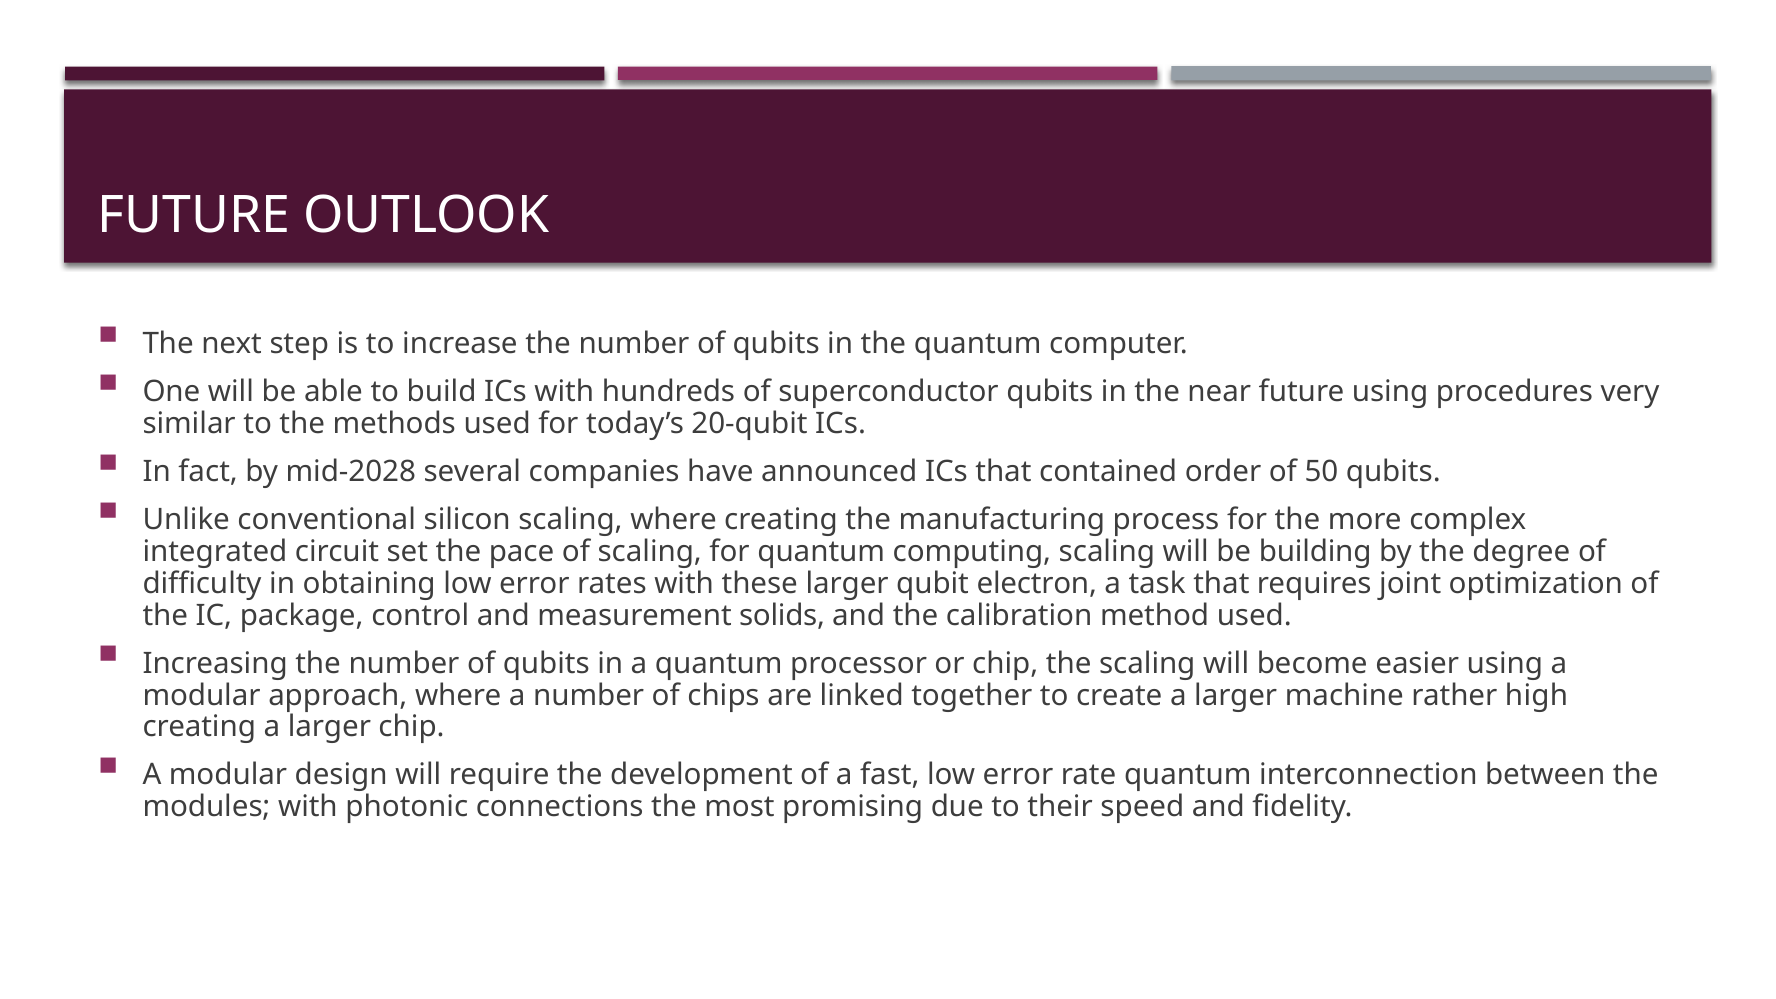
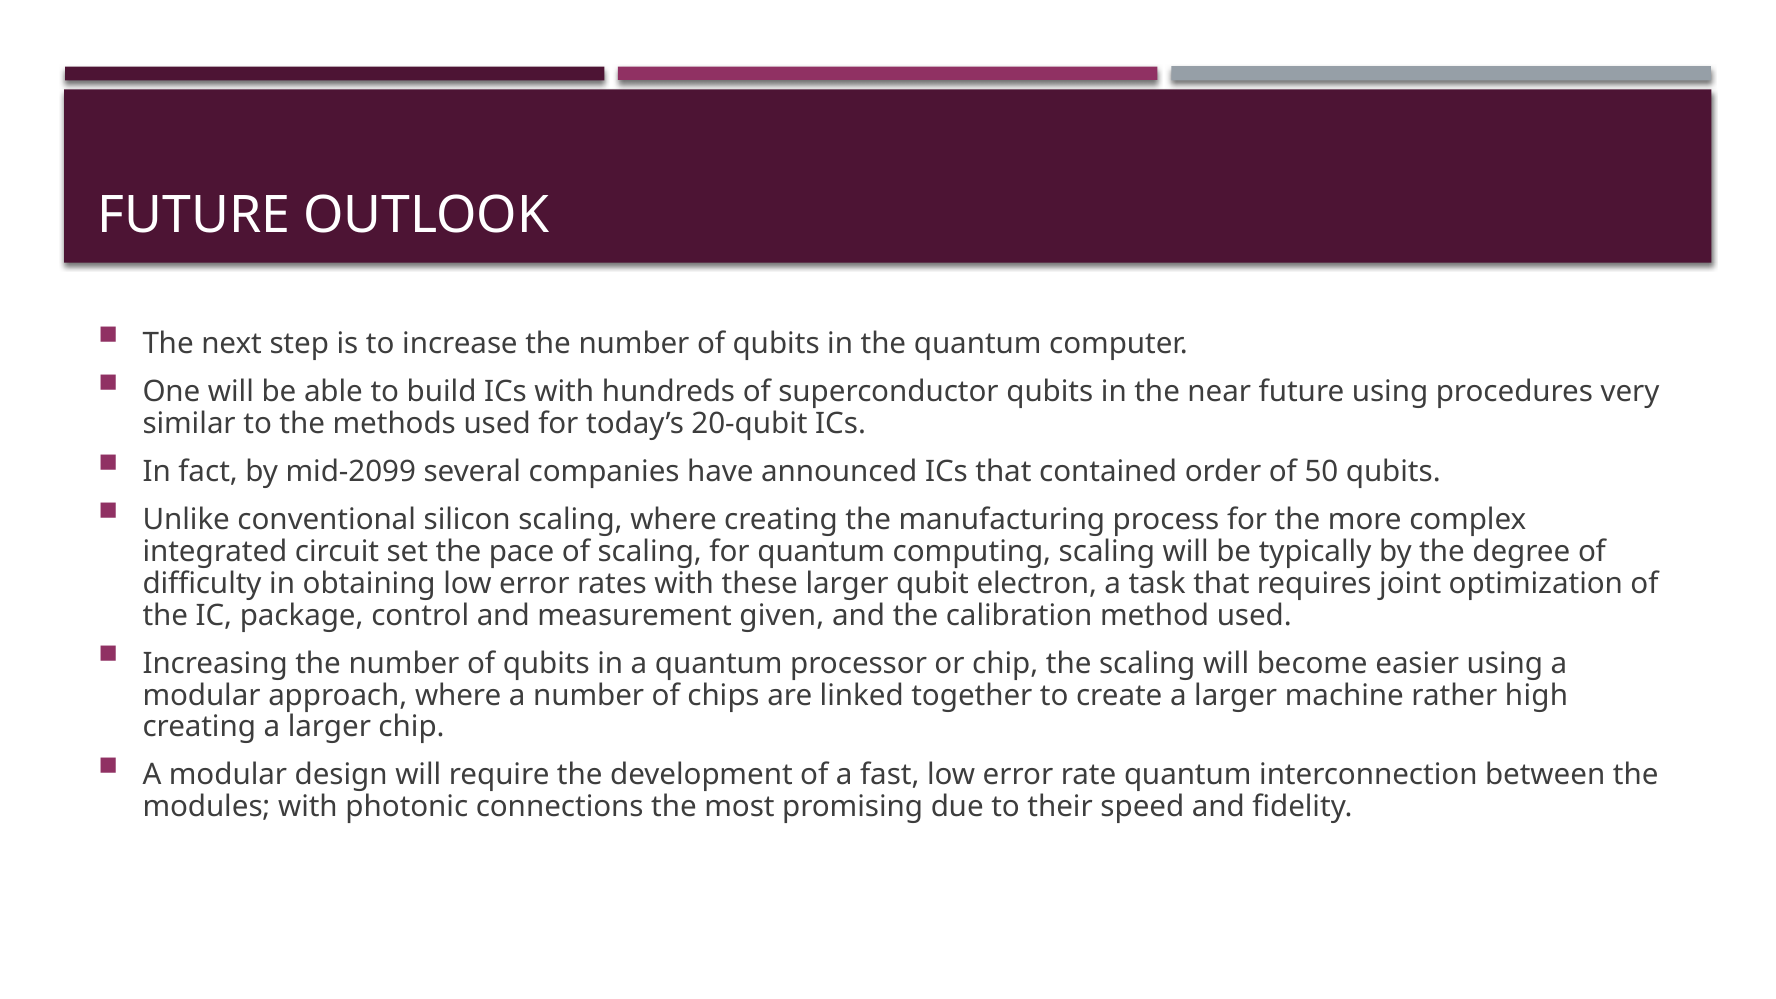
mid-2028: mid-2028 -> mid-2099
building: building -> typically
solids: solids -> given
